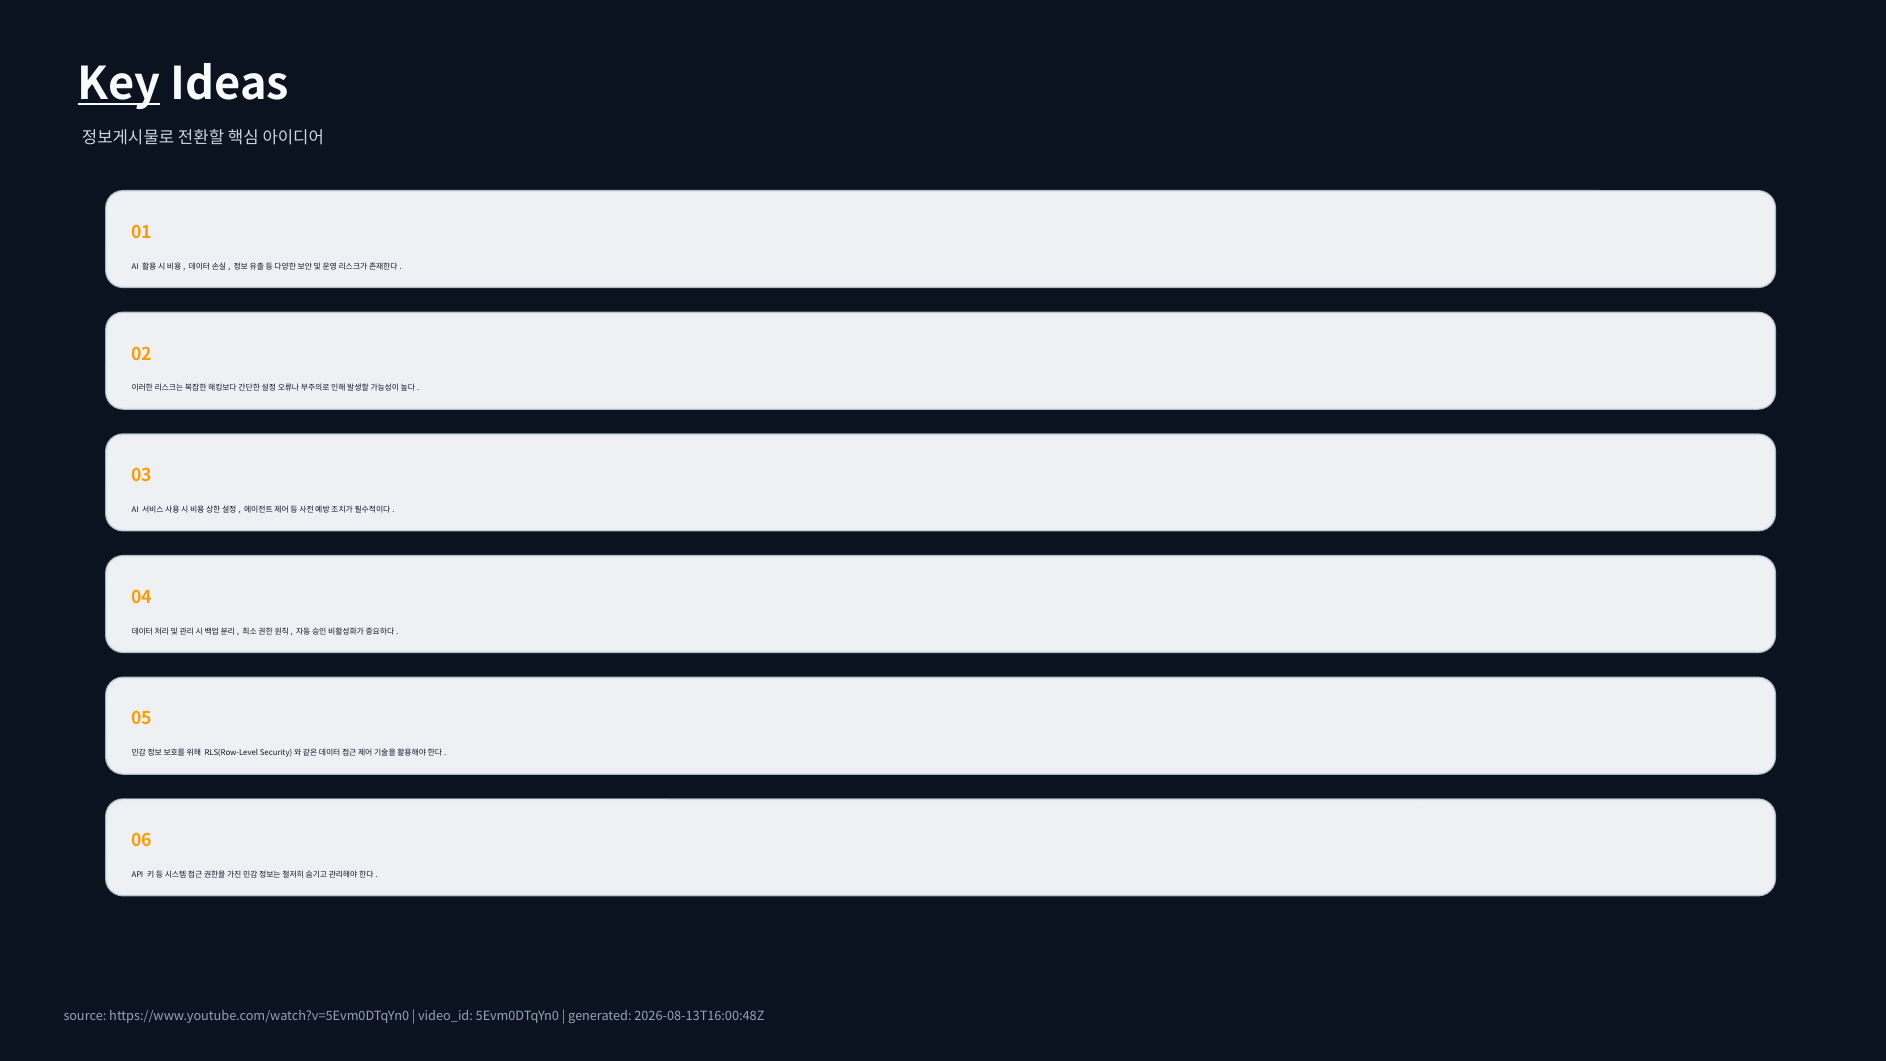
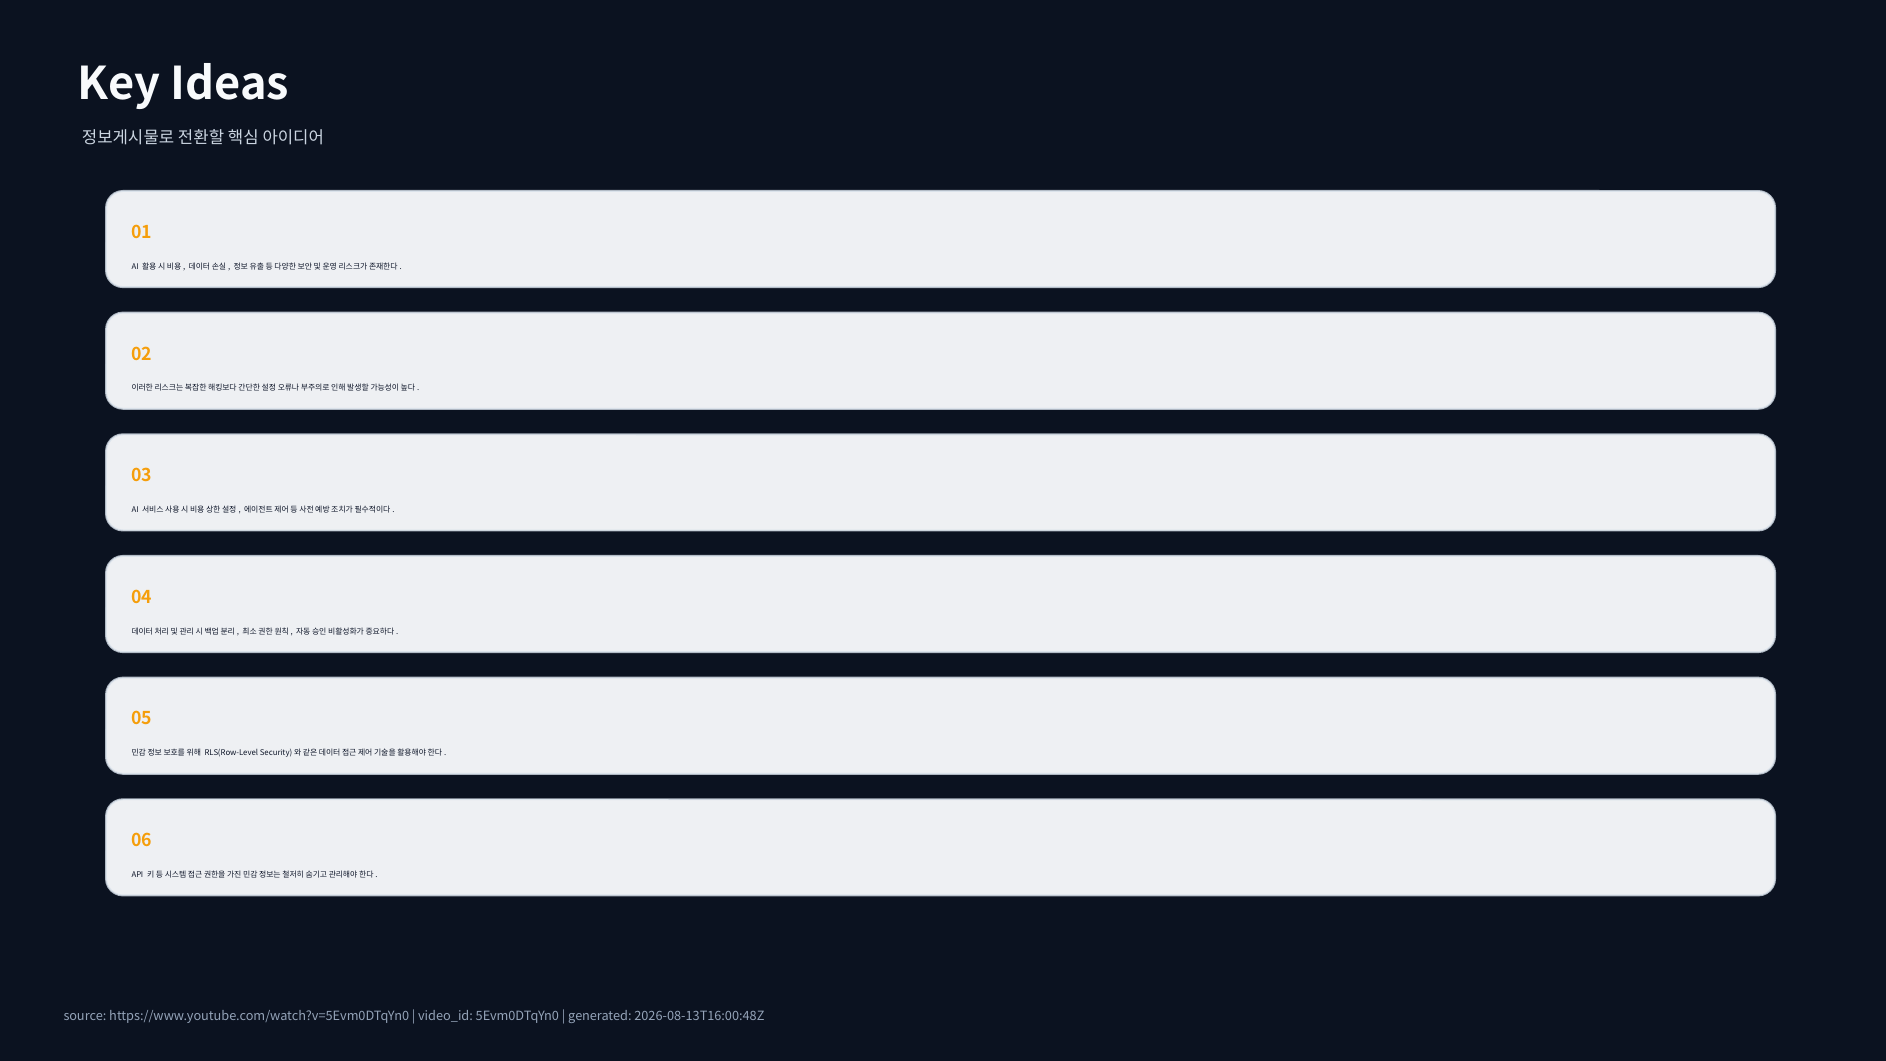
Key underline: present -> none
